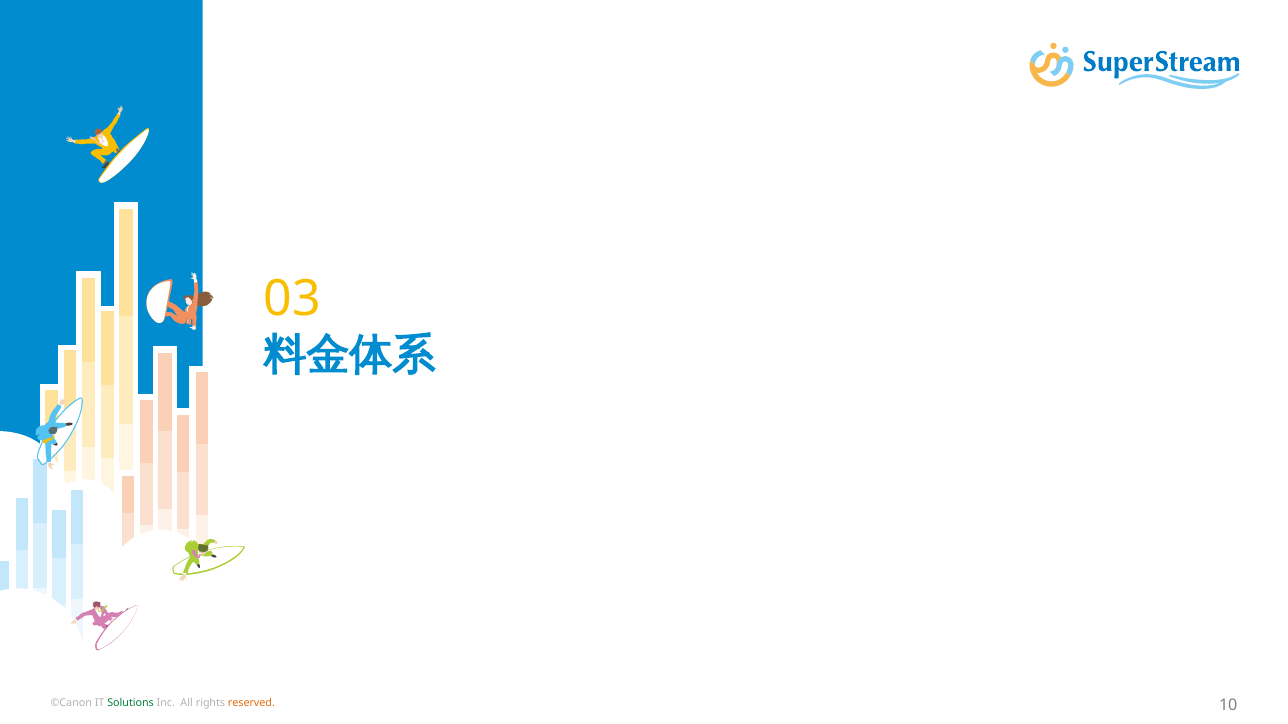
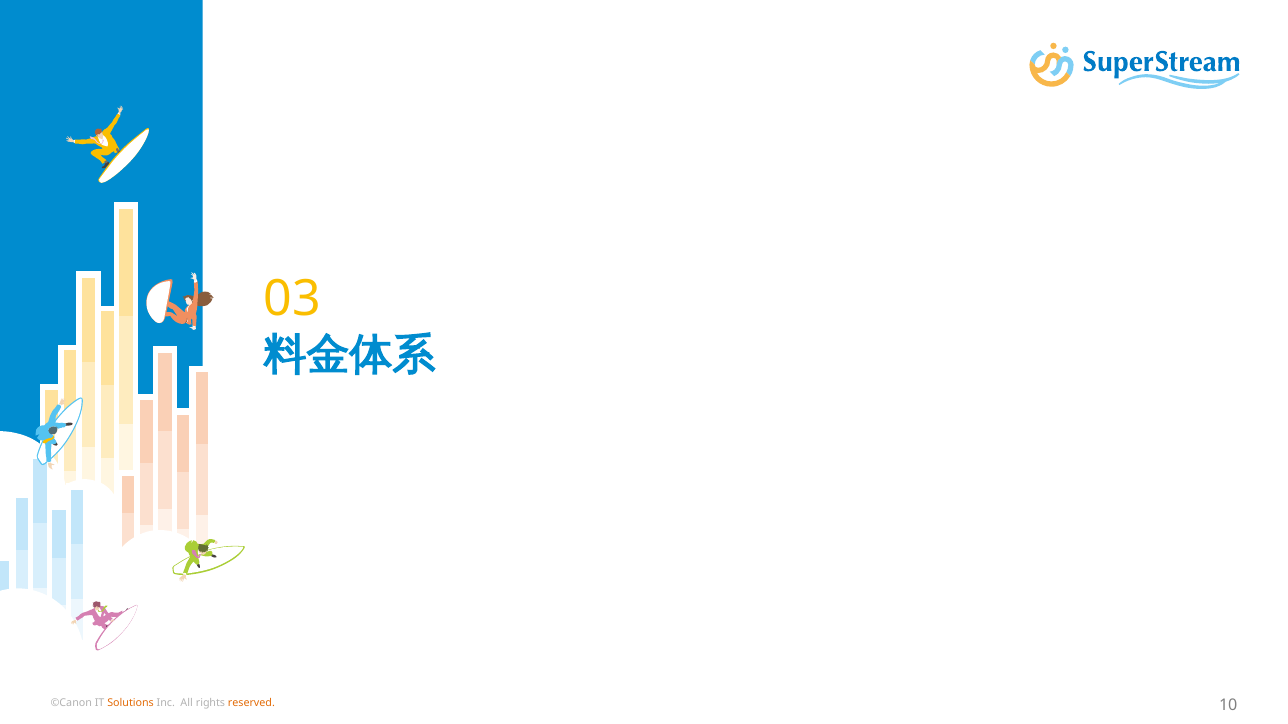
Solutions colour: green -> orange
